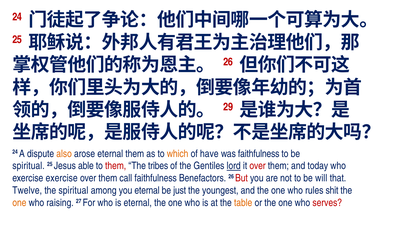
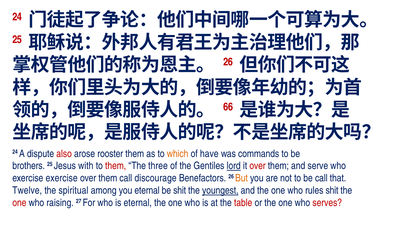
29: 29 -> 66
also colour: orange -> red
arose eternal: eternal -> rooster
was faithfulness: faithfulness -> commands
spiritual at (29, 166): spiritual -> brothers
able: able -> with
tribes: tribes -> three
today: today -> serve
call faithfulness: faithfulness -> discourage
But colour: red -> orange
be will: will -> call
be just: just -> shit
youngest underline: none -> present
one at (19, 203) colour: orange -> red
table colour: orange -> red
